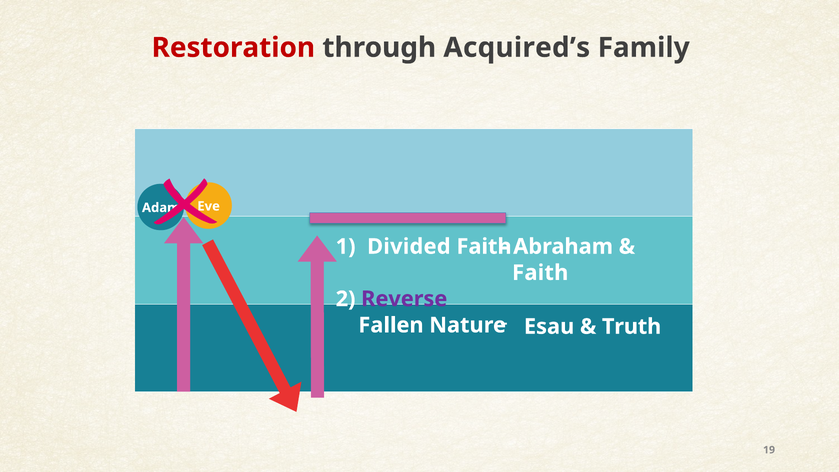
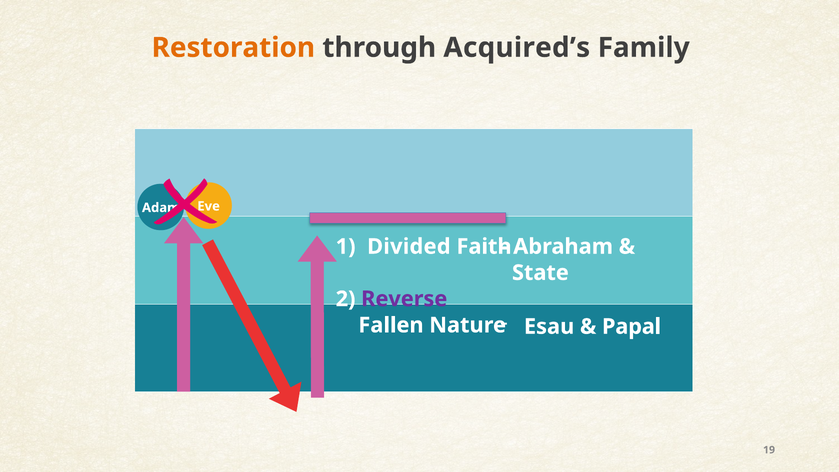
Restoration colour: red -> orange
Faith at (540, 273): Faith -> State
Truth: Truth -> Papal
